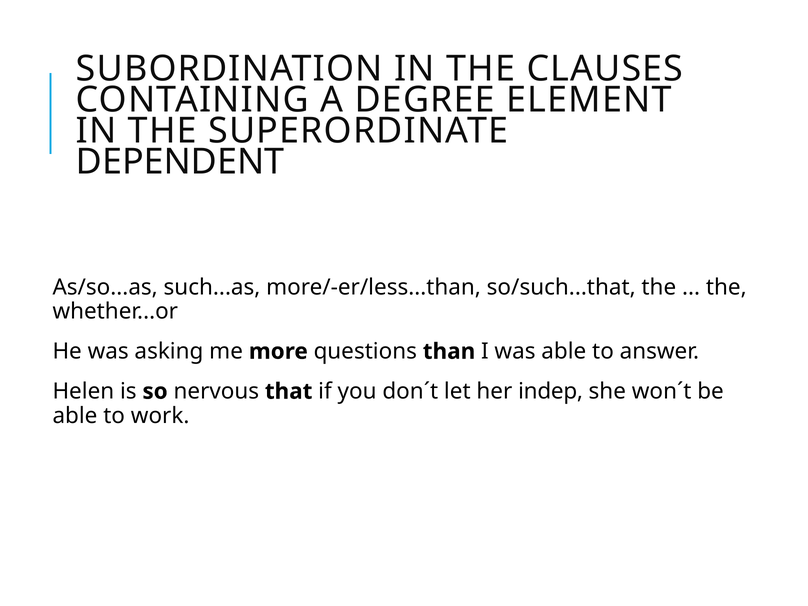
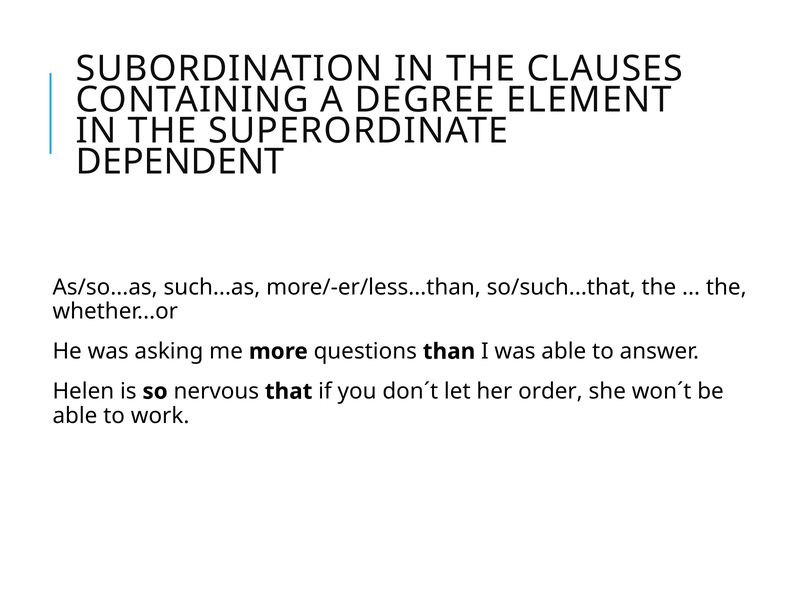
indep: indep -> order
